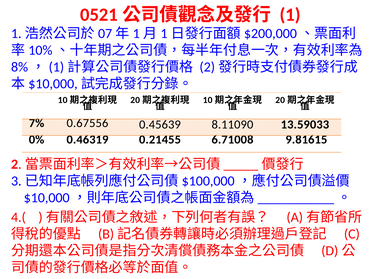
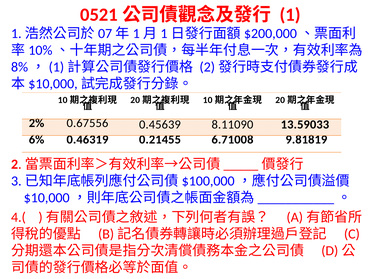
7%: 7% -> 2%
0%: 0% -> 6%
9.81615: 9.81615 -> 9.81819
